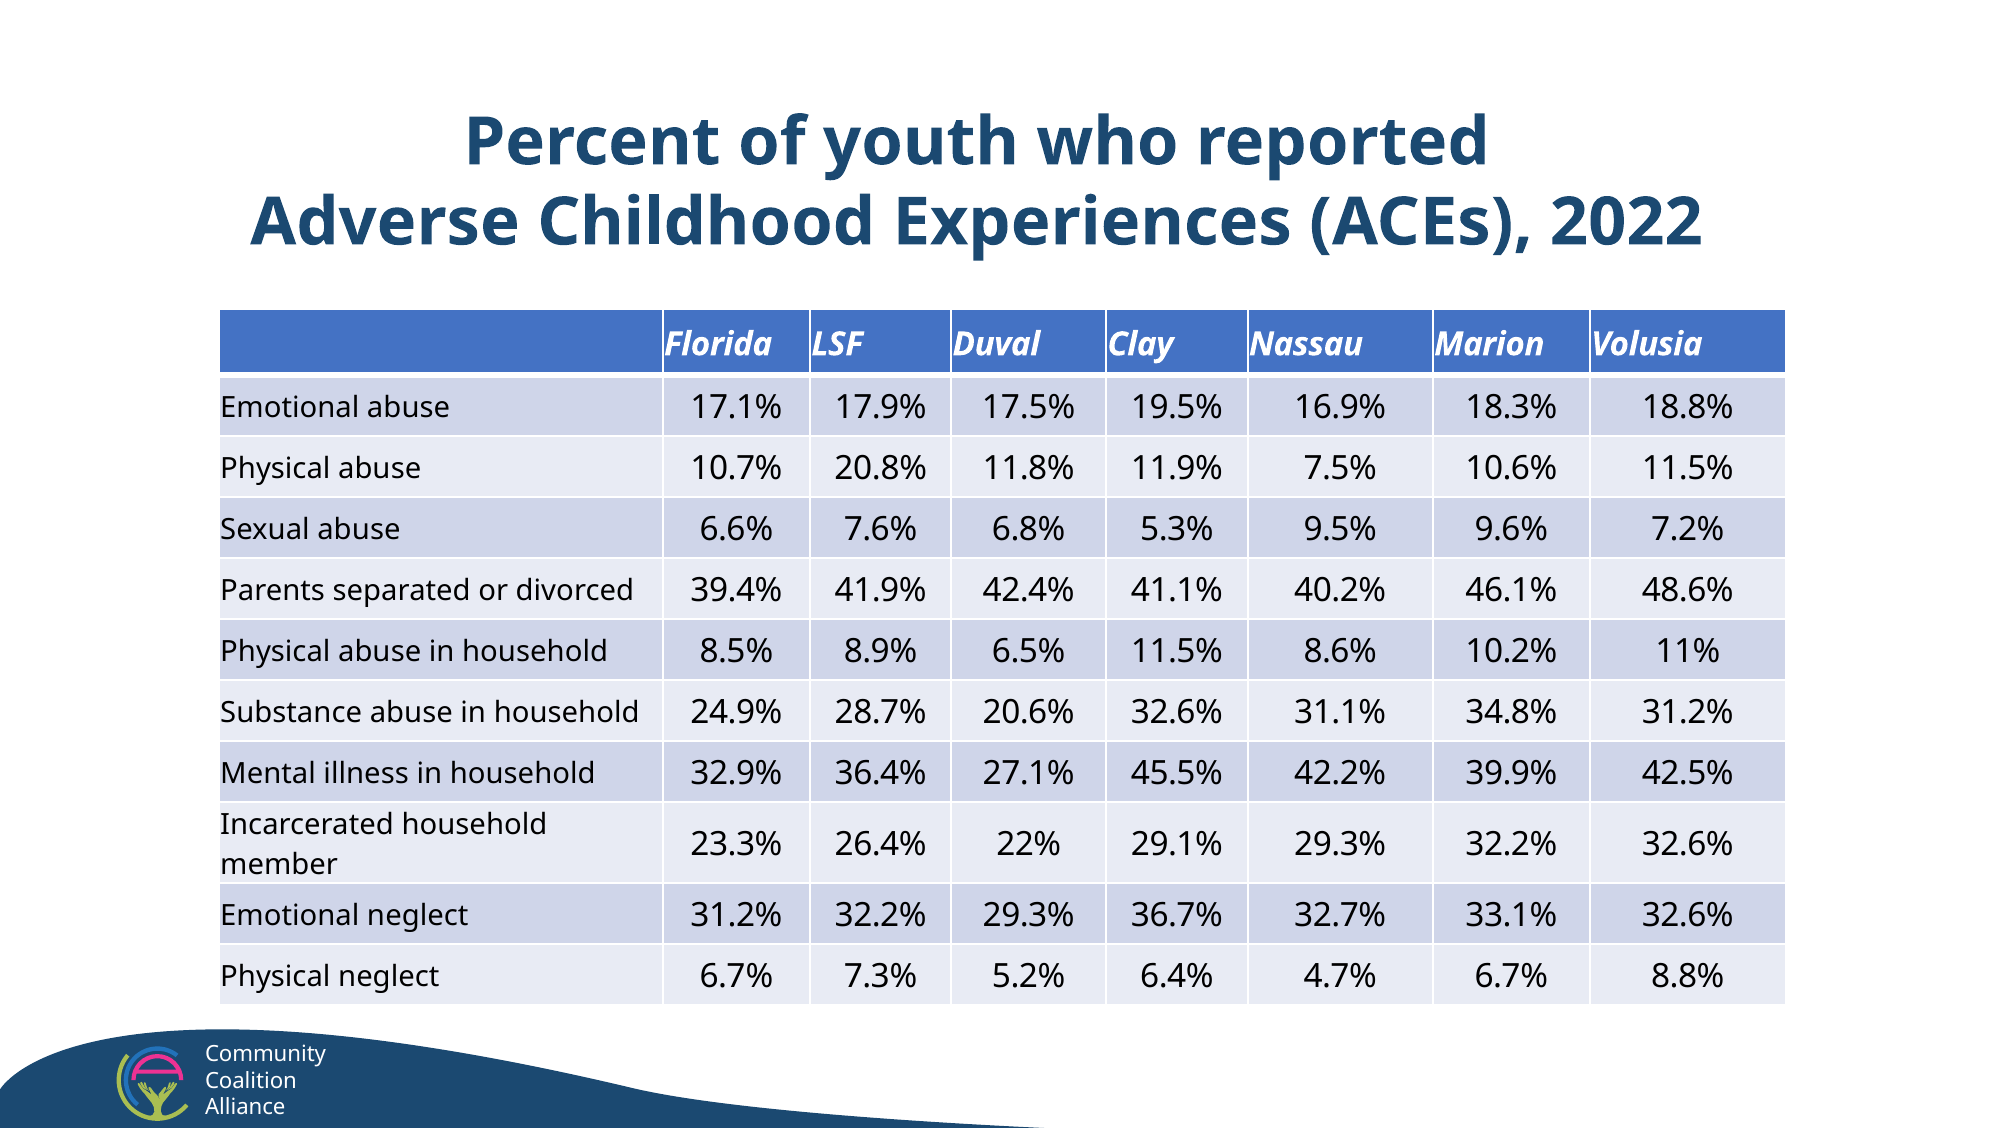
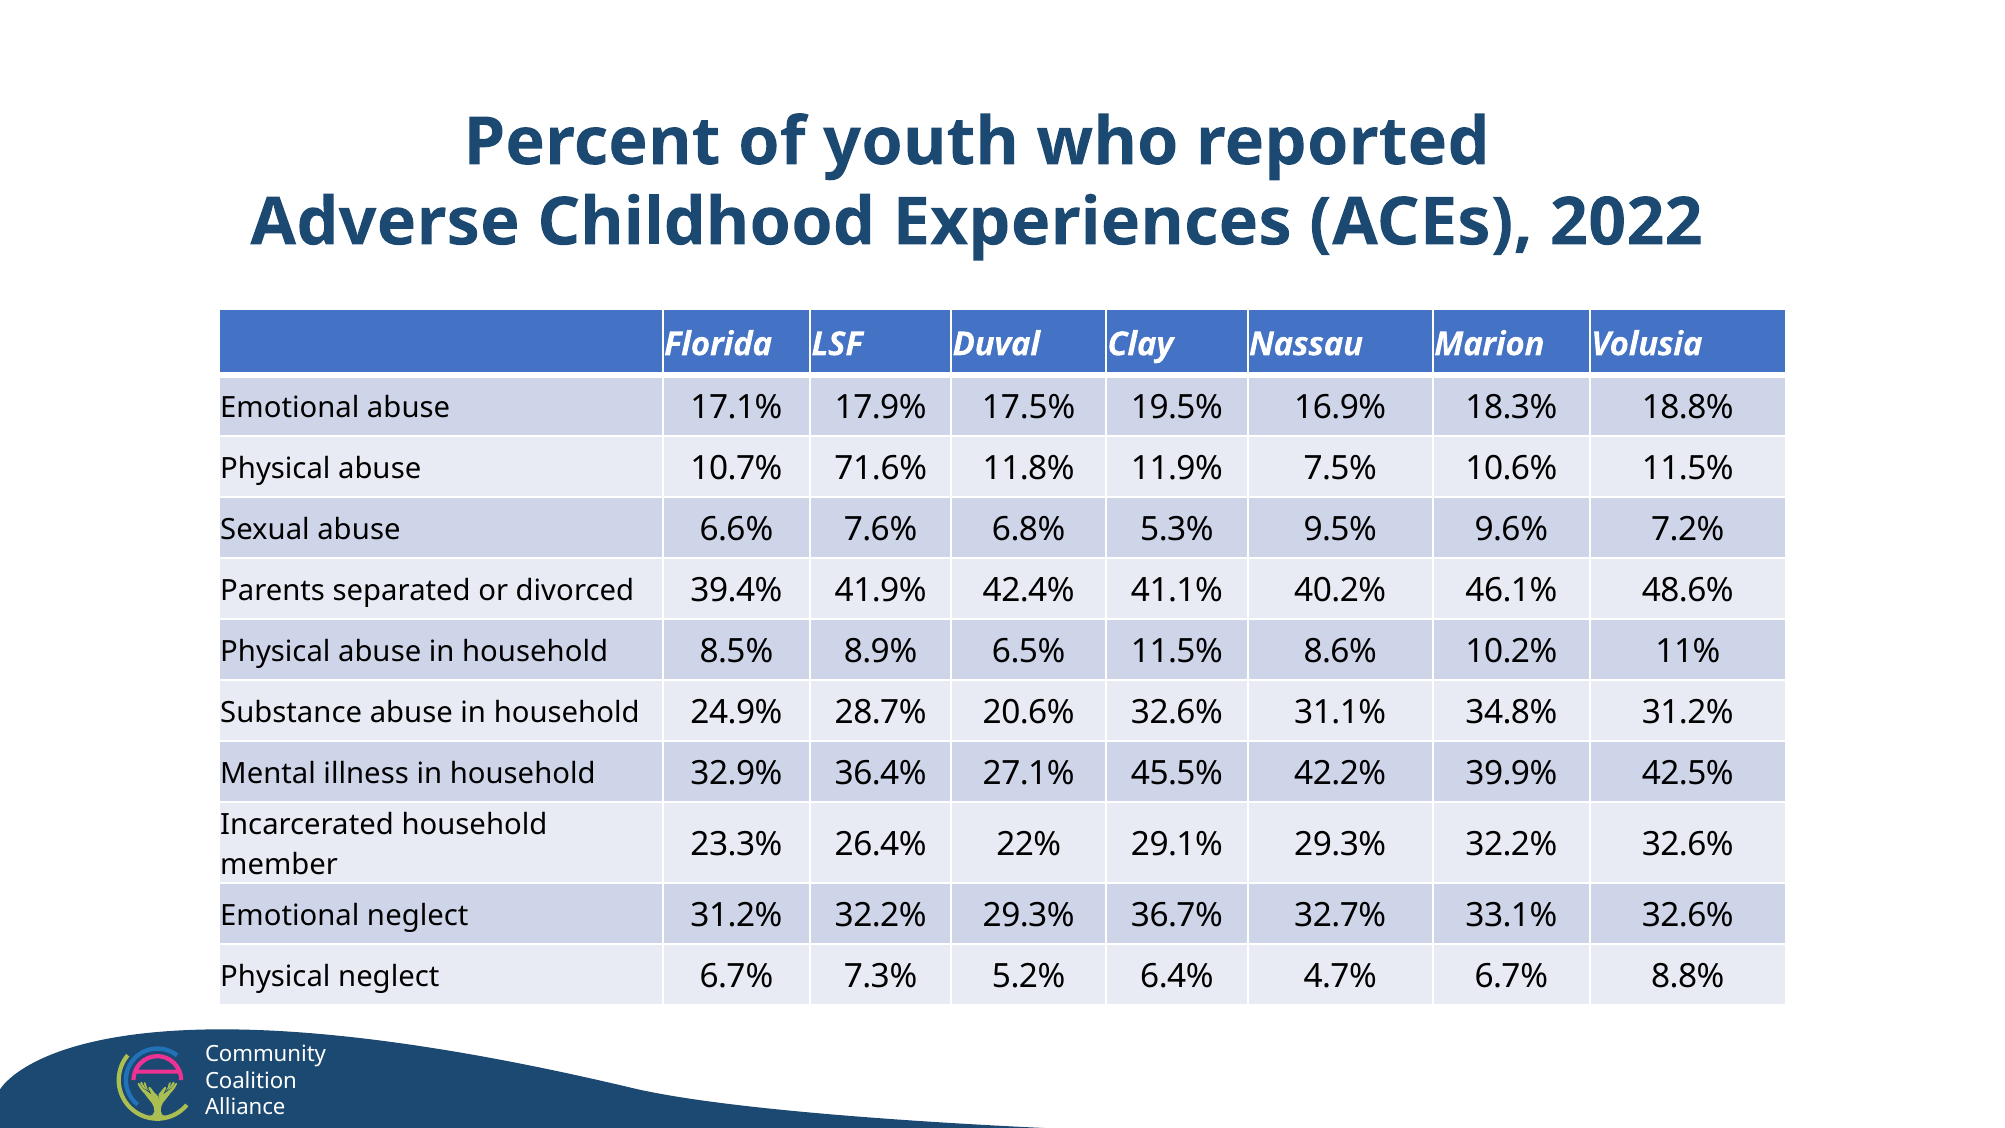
20.8%: 20.8% -> 71.6%
